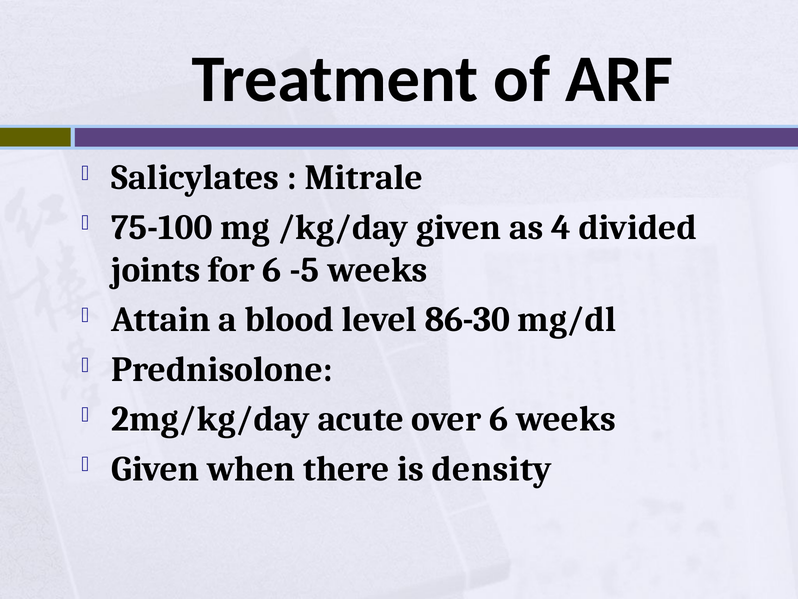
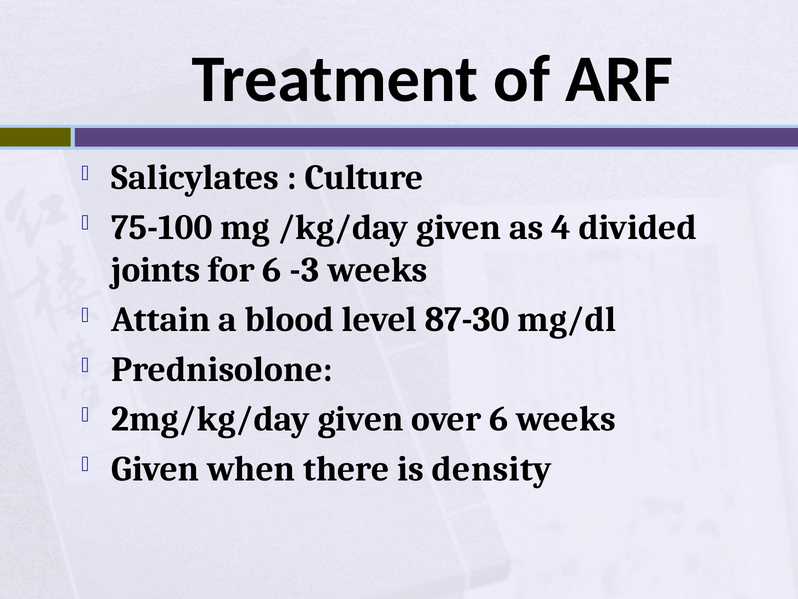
Mitrale: Mitrale -> Culture
-5: -5 -> -3
86-30: 86-30 -> 87-30
2mg/kg/day acute: acute -> given
